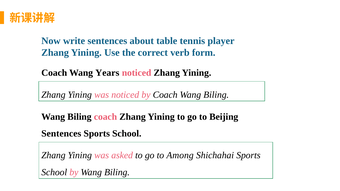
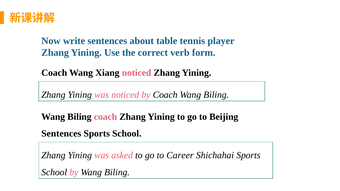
Years: Years -> Xiang
Among: Among -> Career
